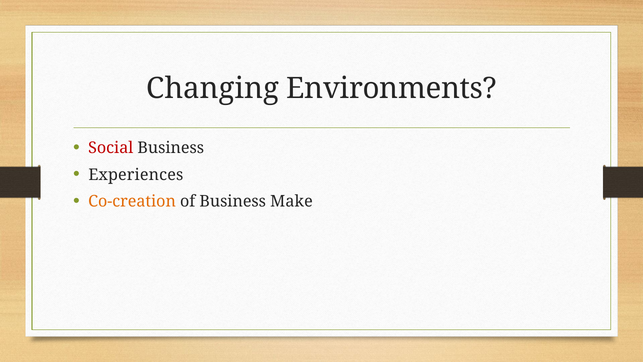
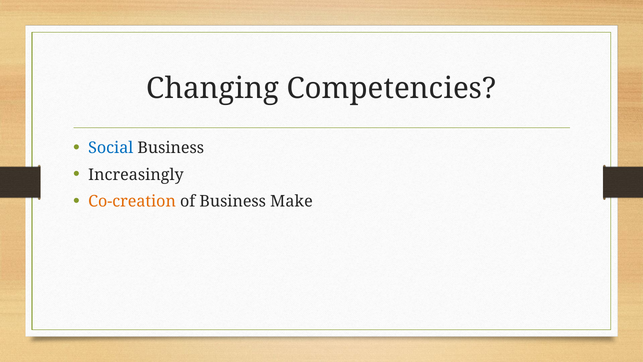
Environments: Environments -> Competencies
Social colour: red -> blue
Experiences: Experiences -> Increasingly
